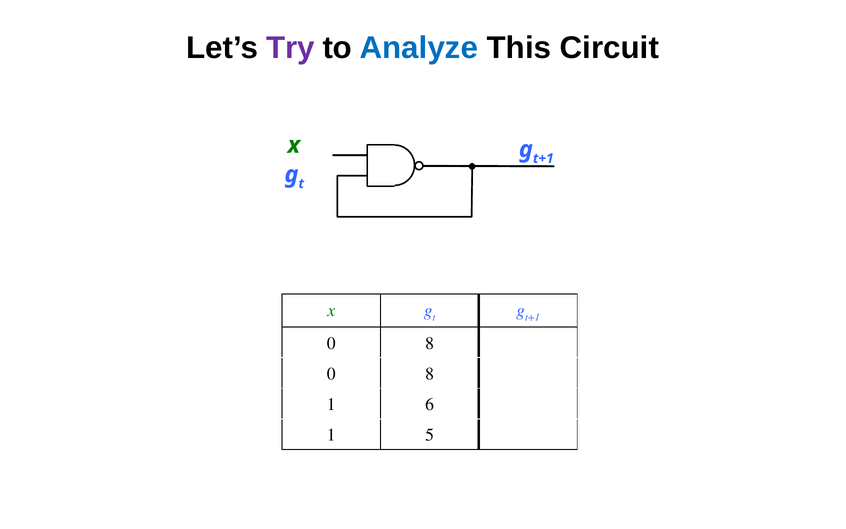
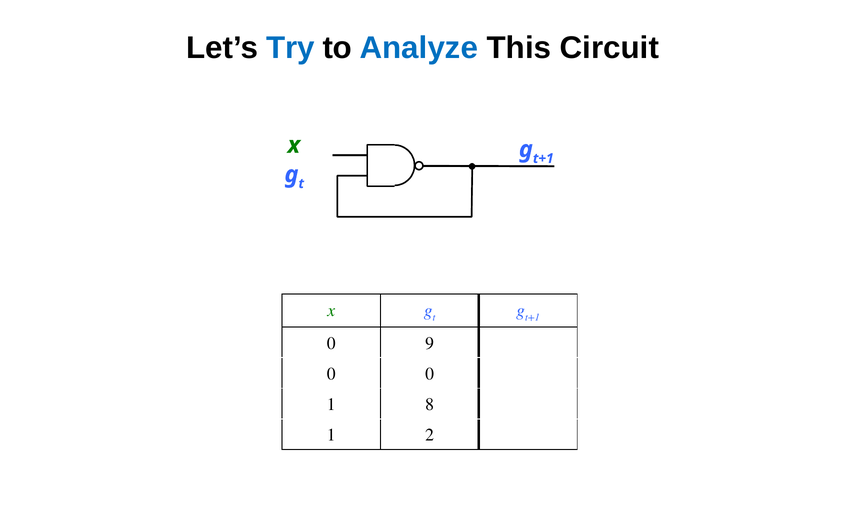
Try colour: purple -> blue
8 at (430, 343): 8 -> 9
8 at (430, 374): 8 -> 0
6: 6 -> 8
5: 5 -> 2
